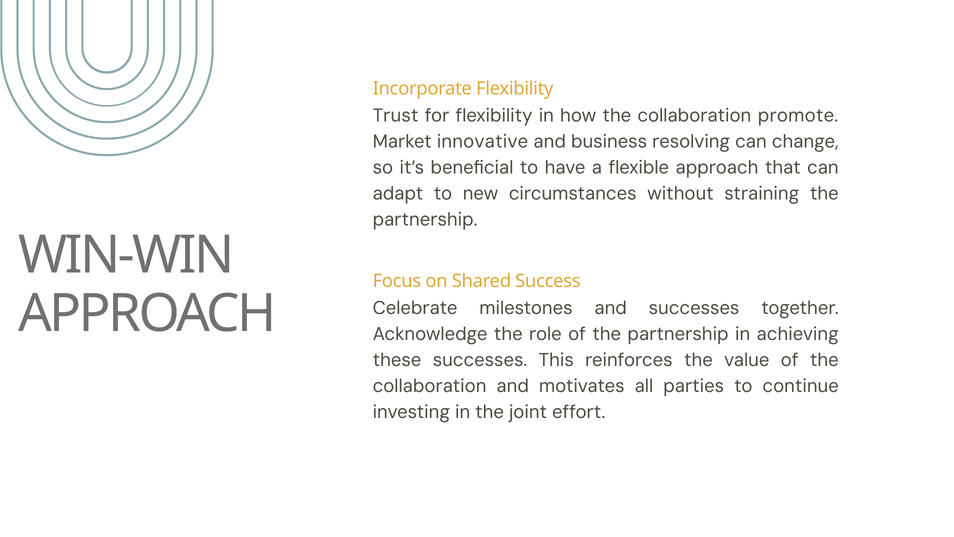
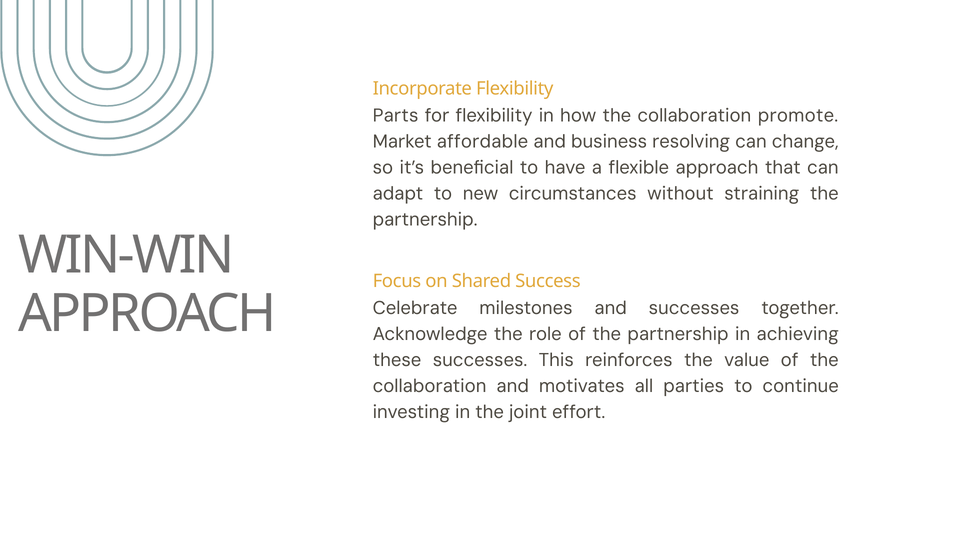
Trust: Trust -> Parts
innovative: innovative -> affordable
